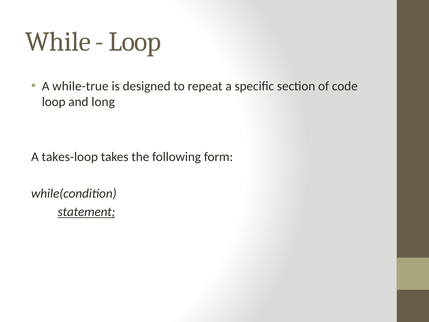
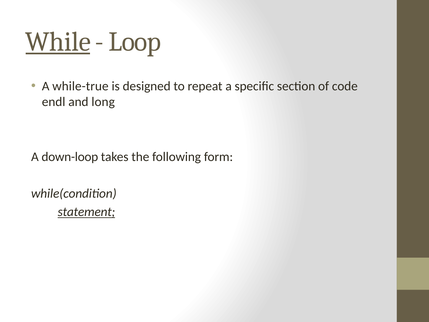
While underline: none -> present
loop at (54, 102): loop -> endl
takes-loop: takes-loop -> down-loop
